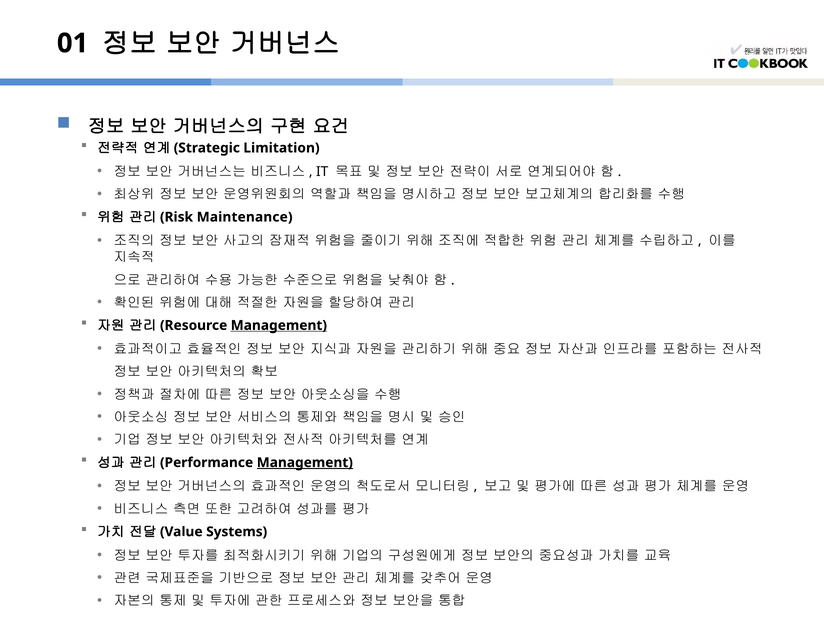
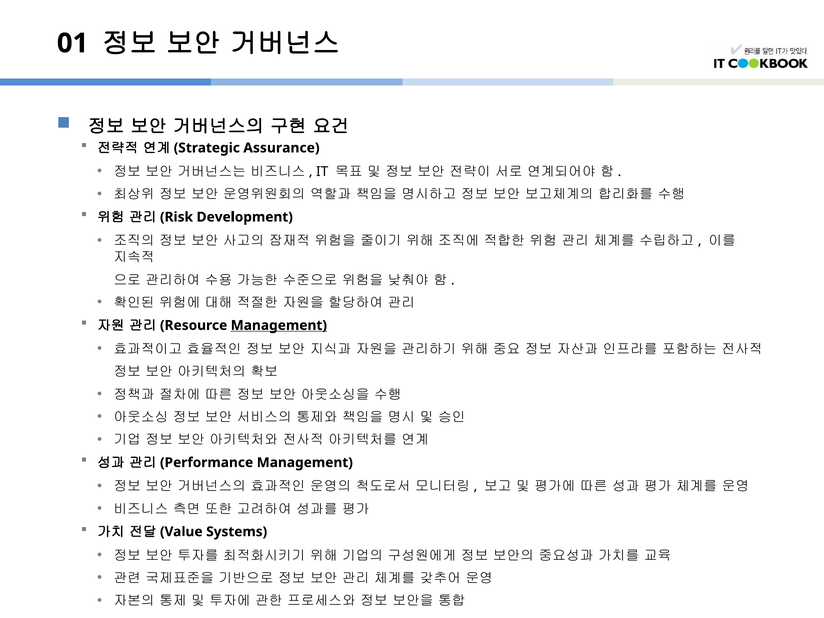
Limitation: Limitation -> Assurance
Maintenance: Maintenance -> Development
Management at (305, 463) underline: present -> none
